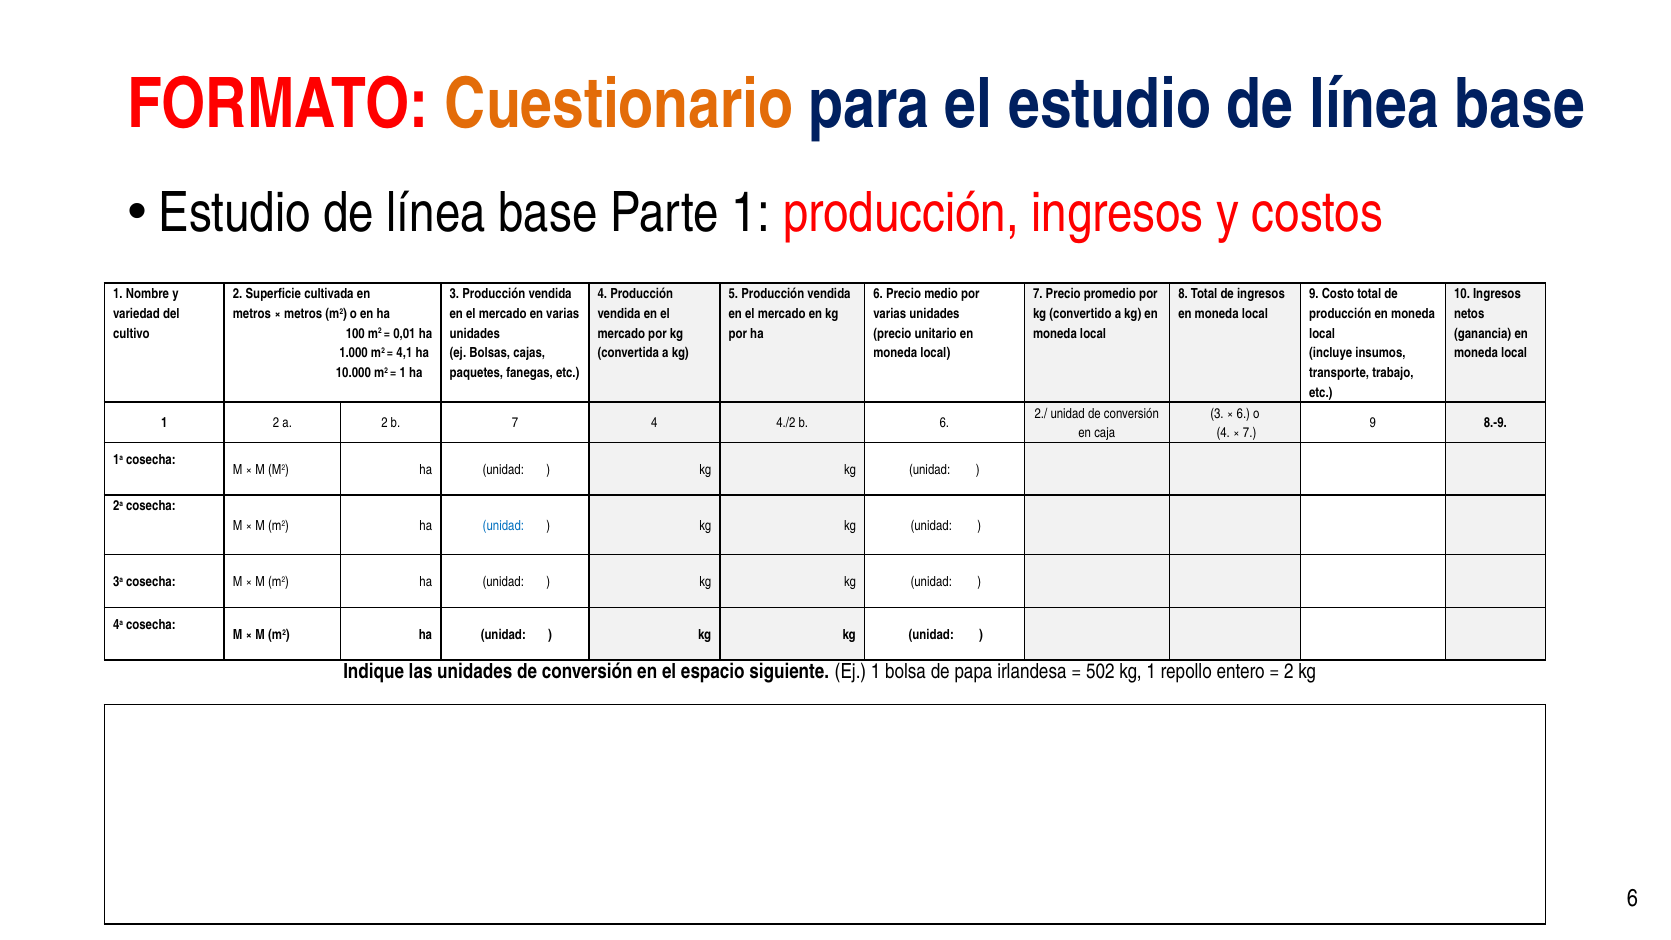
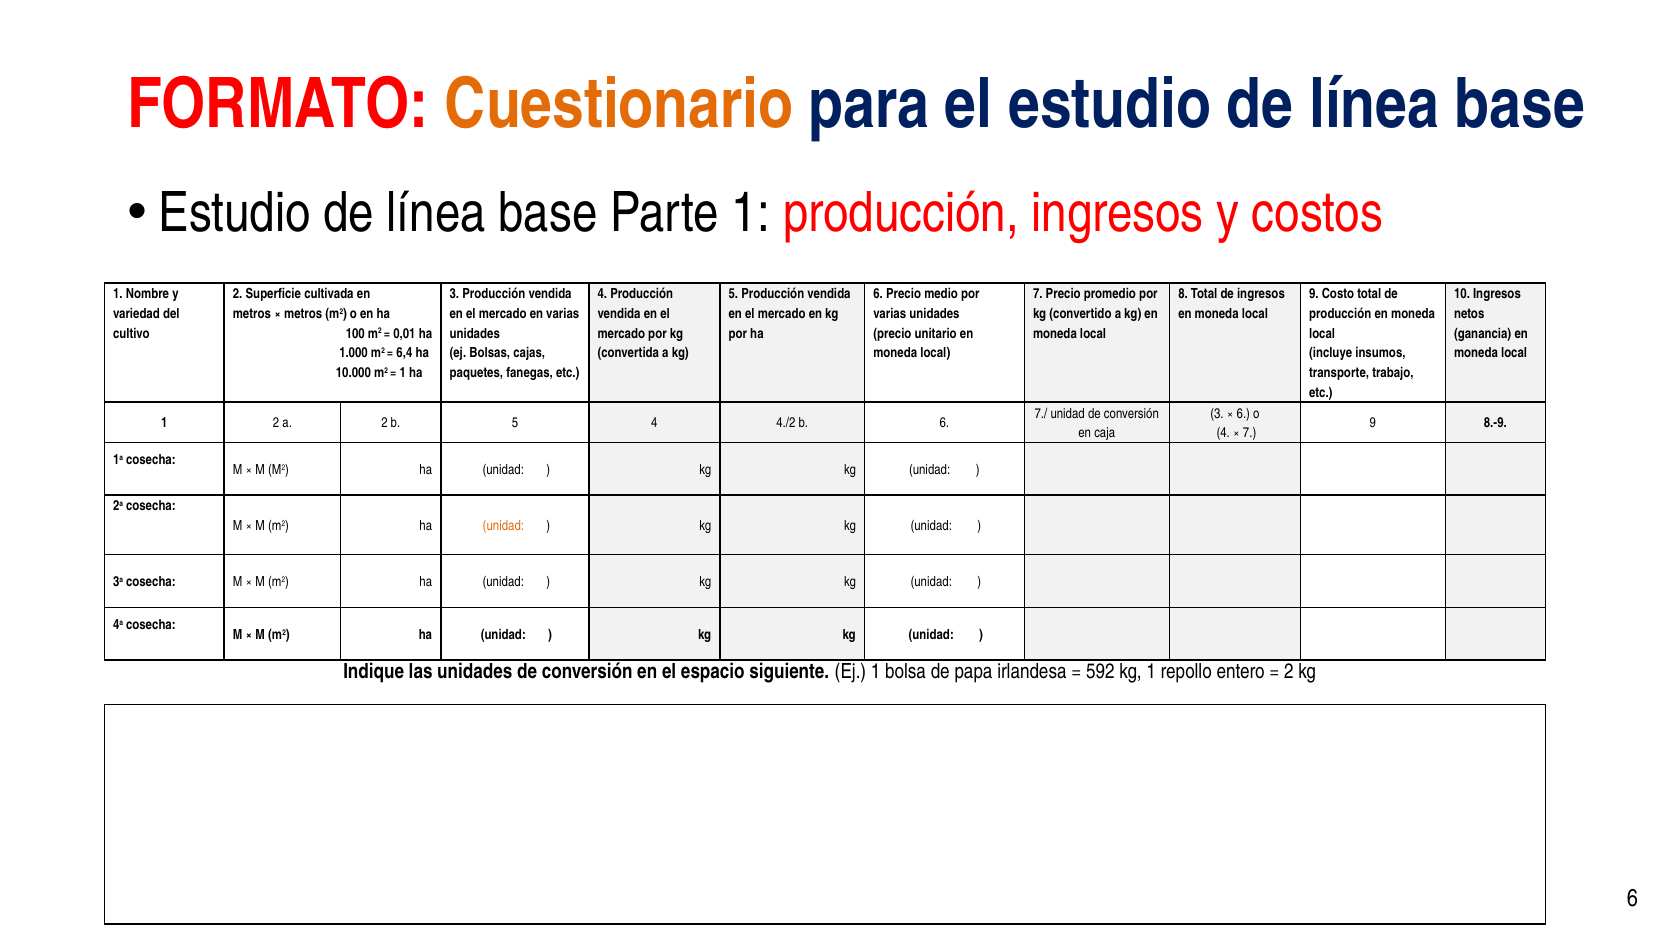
4,1: 4,1 -> 6,4
2./: 2./ -> 7./
b 7: 7 -> 5
unidad at (503, 526) colour: blue -> orange
502: 502 -> 592
